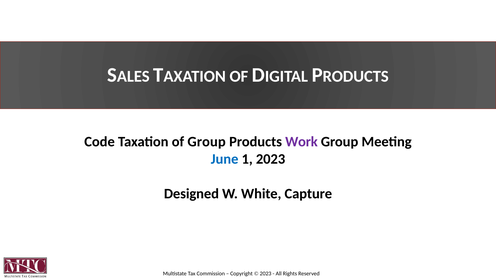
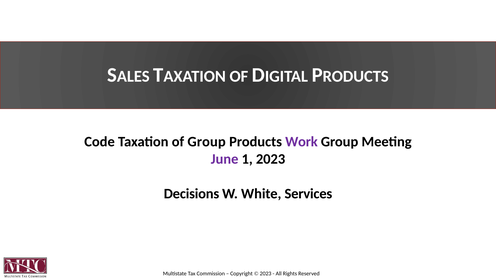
June colour: blue -> purple
Designed: Designed -> Decisions
Capture: Capture -> Services
